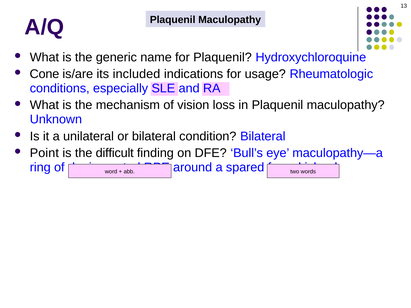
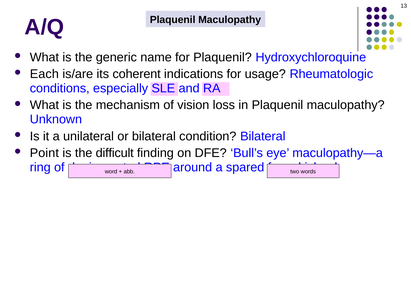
Cone: Cone -> Each
included: included -> coherent
